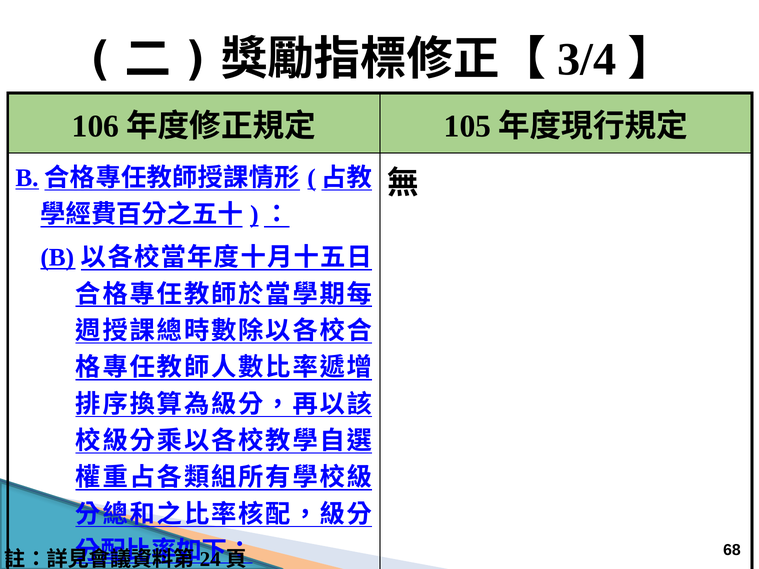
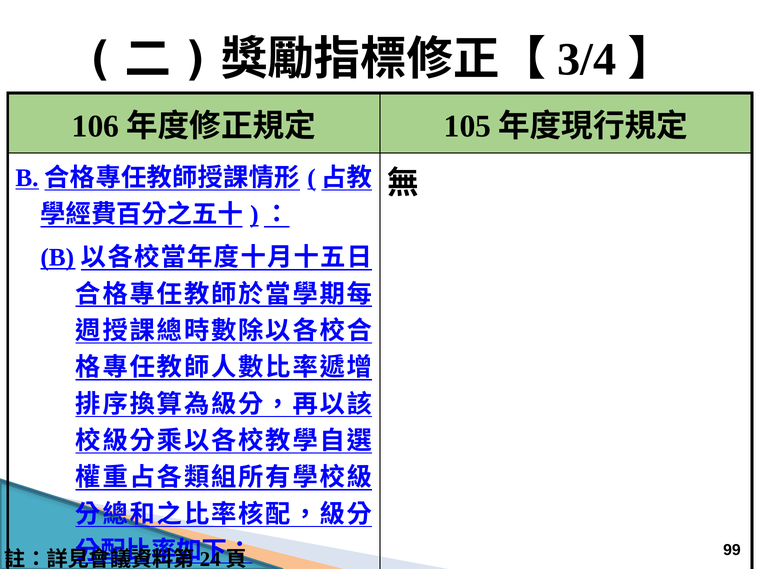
68: 68 -> 99
